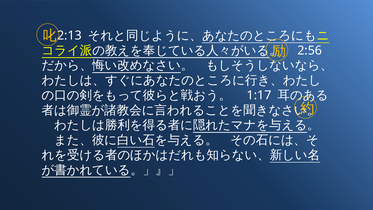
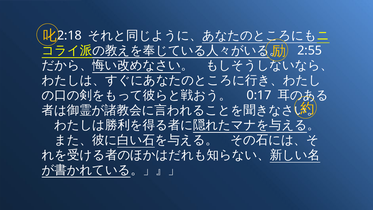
2:13: 2:13 -> 2:18
2:56: 2:56 -> 2:55
1:17: 1:17 -> 0:17
